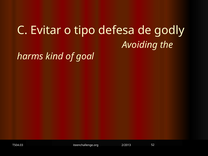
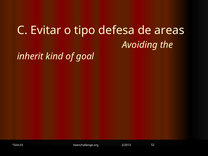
godly: godly -> areas
harms: harms -> inherit
